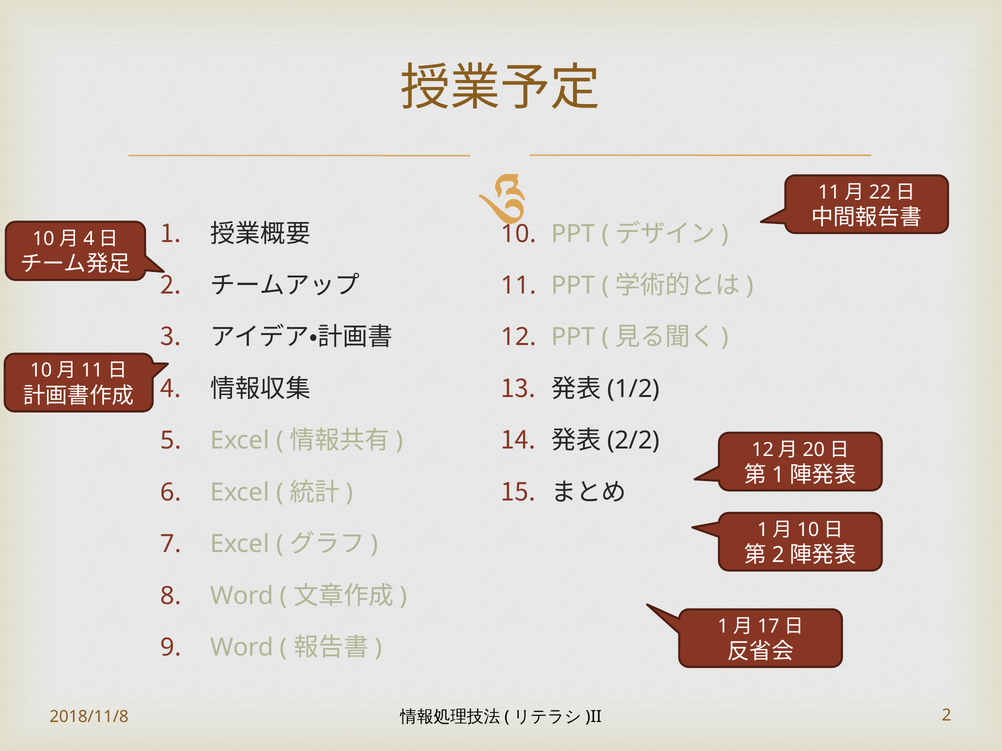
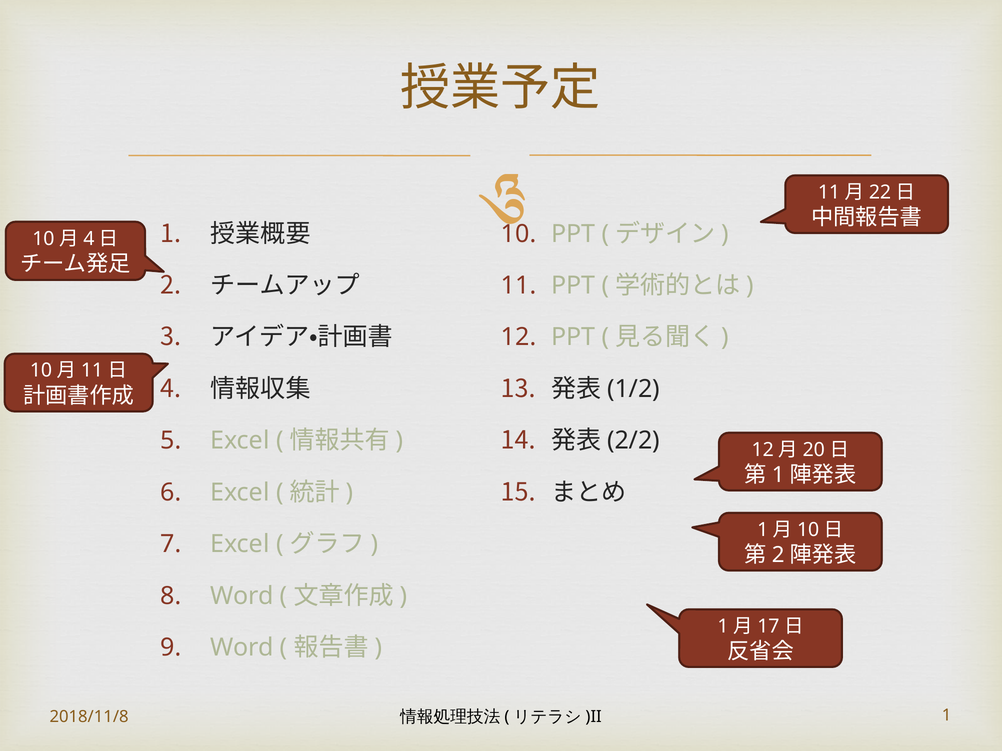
2 at (947, 716): 2 -> 1
